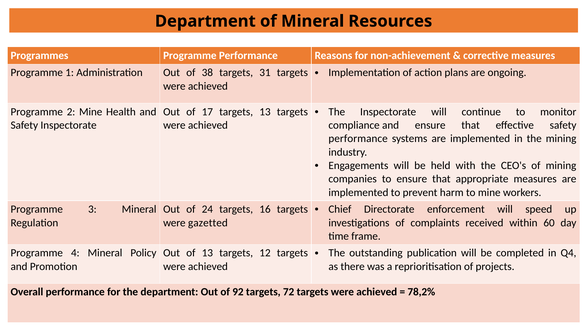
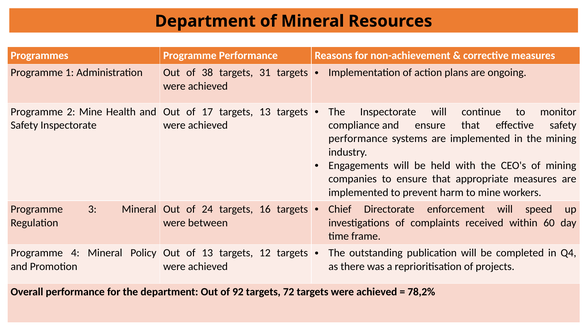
gazetted: gazetted -> between
